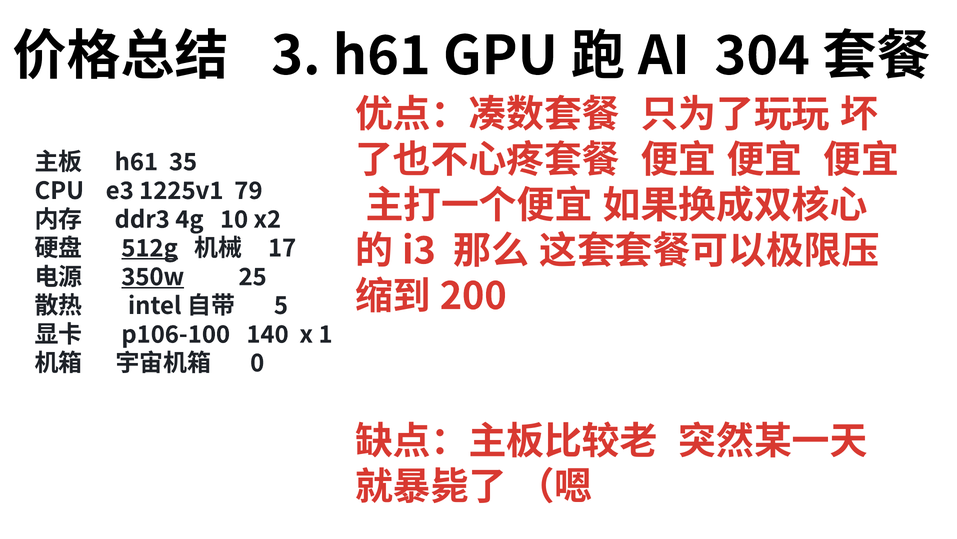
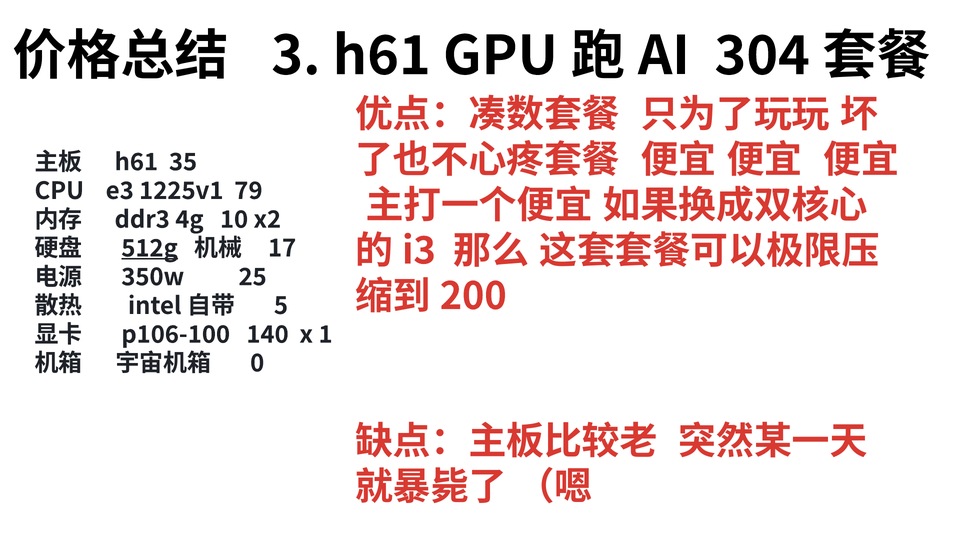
350w underline: present -> none
